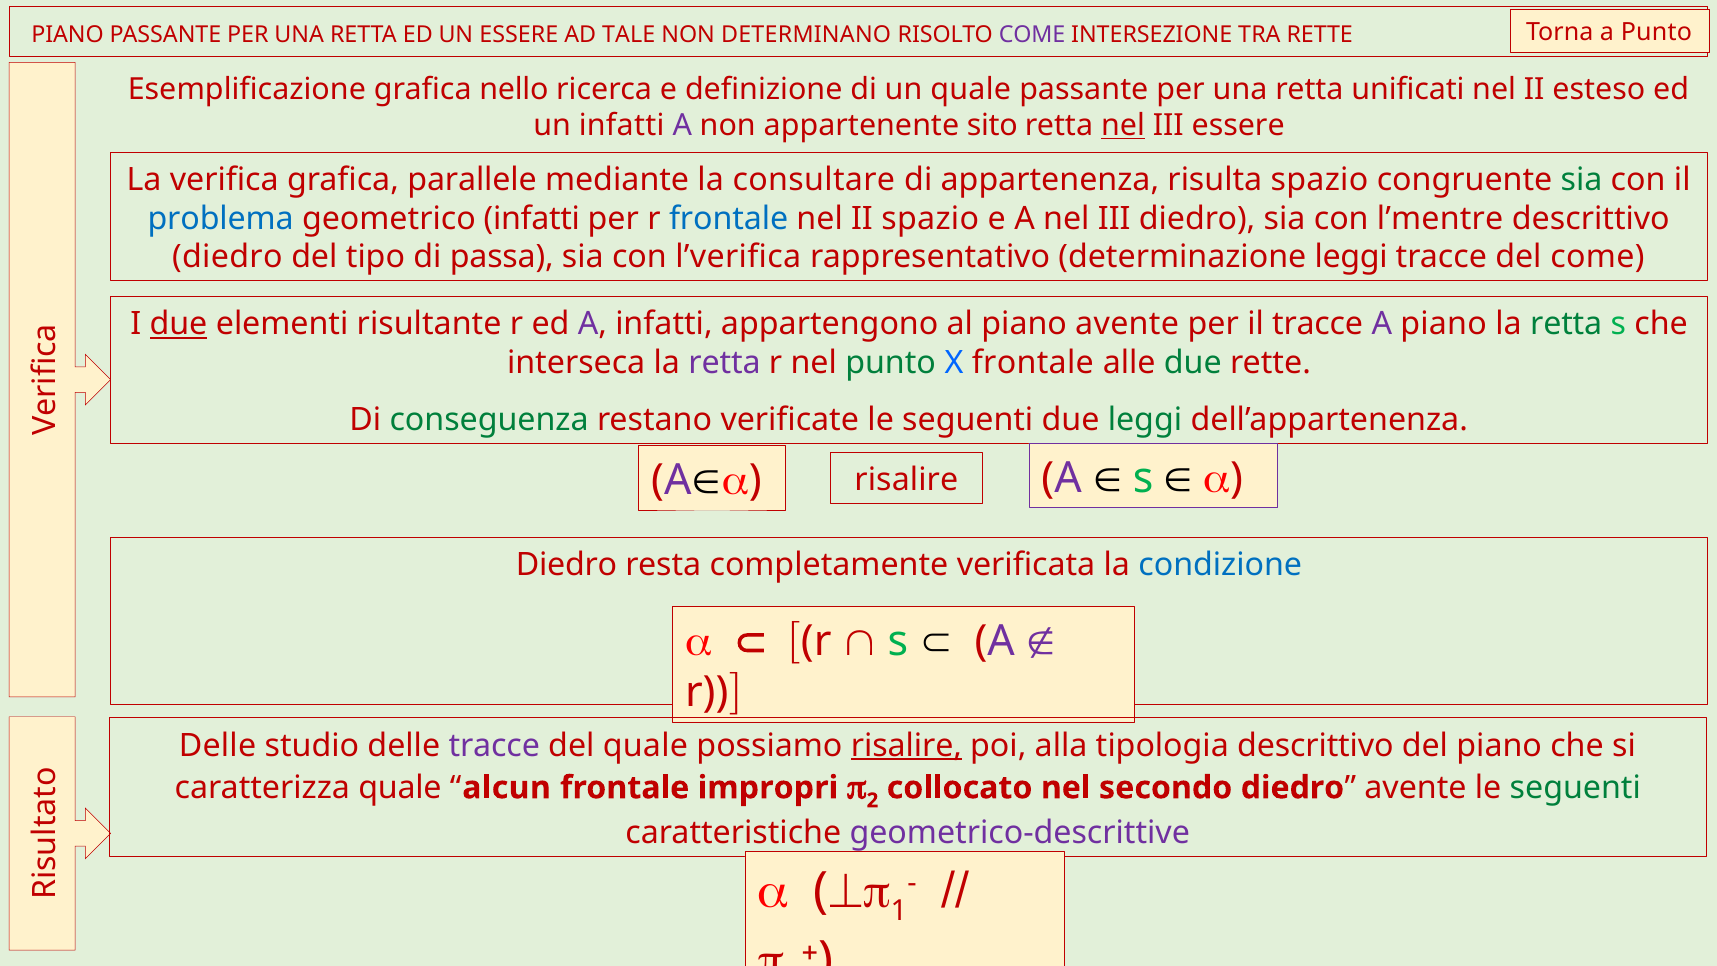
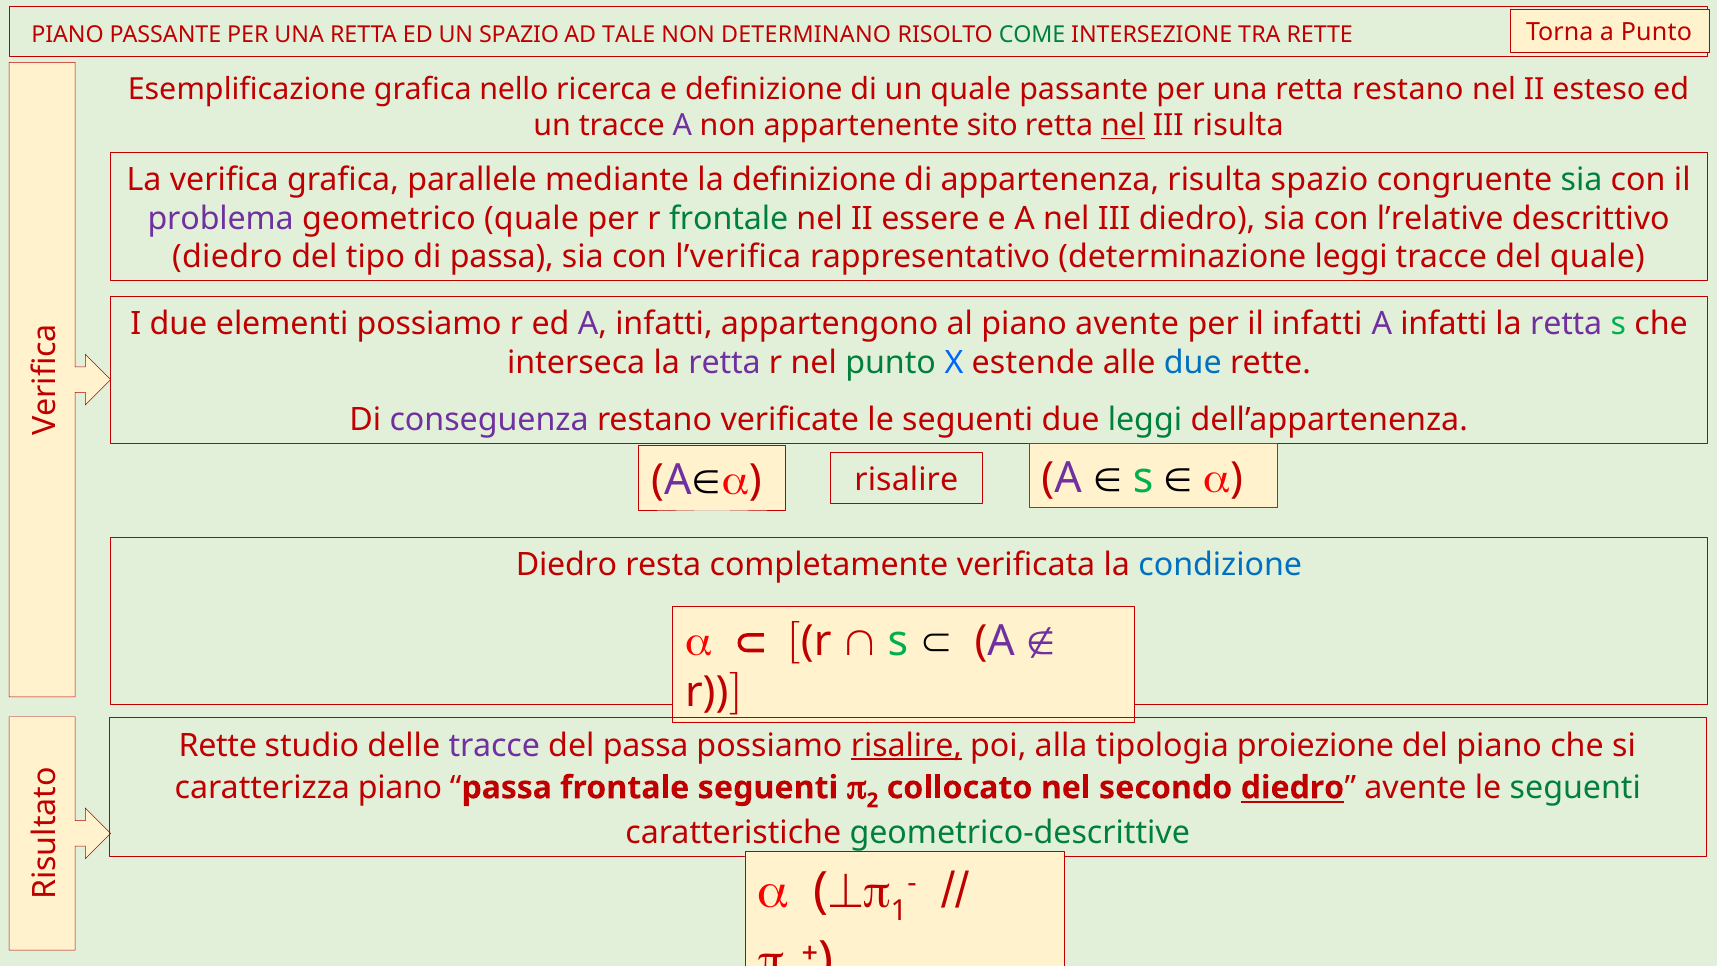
UN ESSERE: ESSERE -> SPAZIO
COME at (1032, 35) colour: purple -> green
retta unificati: unificati -> restano
un infatti: infatti -> tracce
III essere: essere -> risulta
la consultare: consultare -> definizione
problema colour: blue -> purple
geometrico infatti: infatti -> quale
frontale at (729, 219) colour: blue -> green
II spazio: spazio -> essere
l’mentre: l’mentre -> l’relative
del come: come -> quale
due at (178, 324) underline: present -> none
elementi risultante: risultante -> possiamo
il tracce: tracce -> infatti
piano at (1444, 324): piano -> infatti
retta at (1566, 324) colour: green -> purple
X frontale: frontale -> estende
due at (1193, 363) colour: green -> blue
conseguenza colour: green -> purple
Delle at (217, 745): Delle -> Rette
del quale: quale -> passa
tipologia descrittivo: descrittivo -> proiezione
caratterizza quale: quale -> piano
alcun at (507, 788): alcun -> passa
frontale impropri: impropri -> seguenti
diedro at (1292, 788) underline: none -> present
geometrico-descrittive colour: purple -> green
